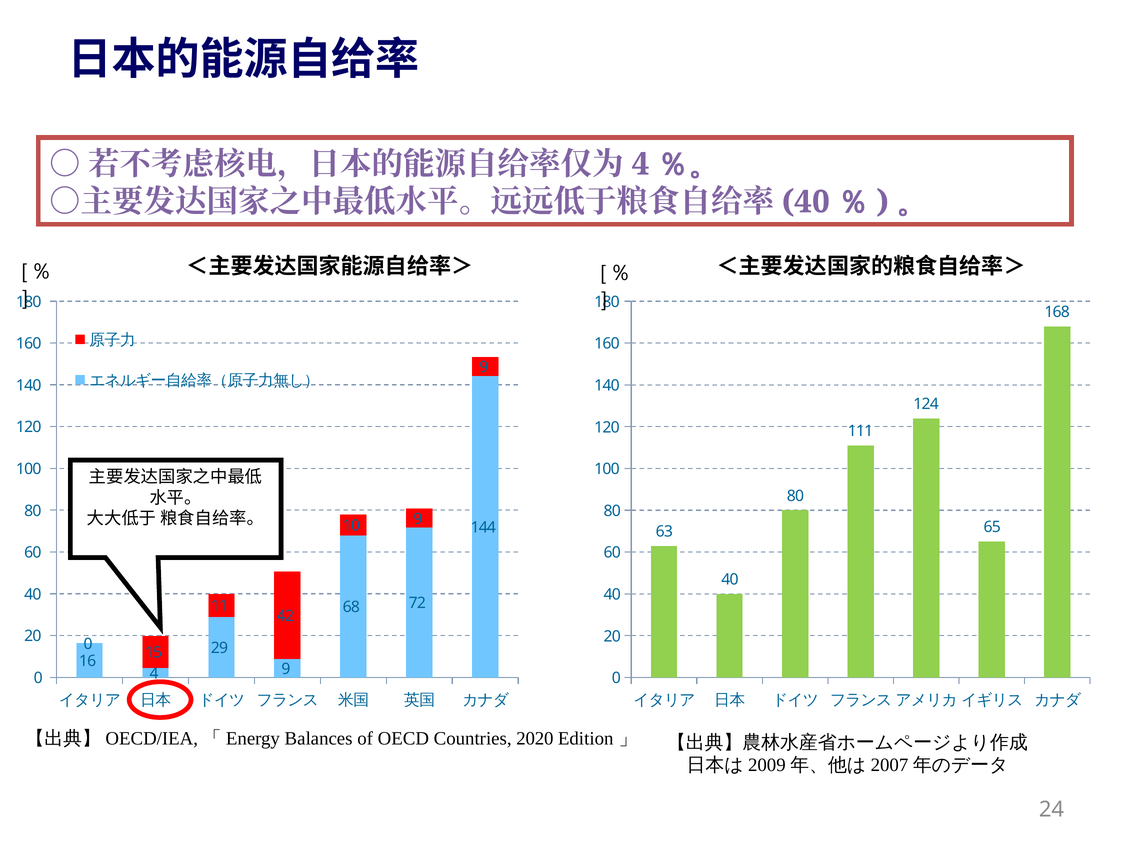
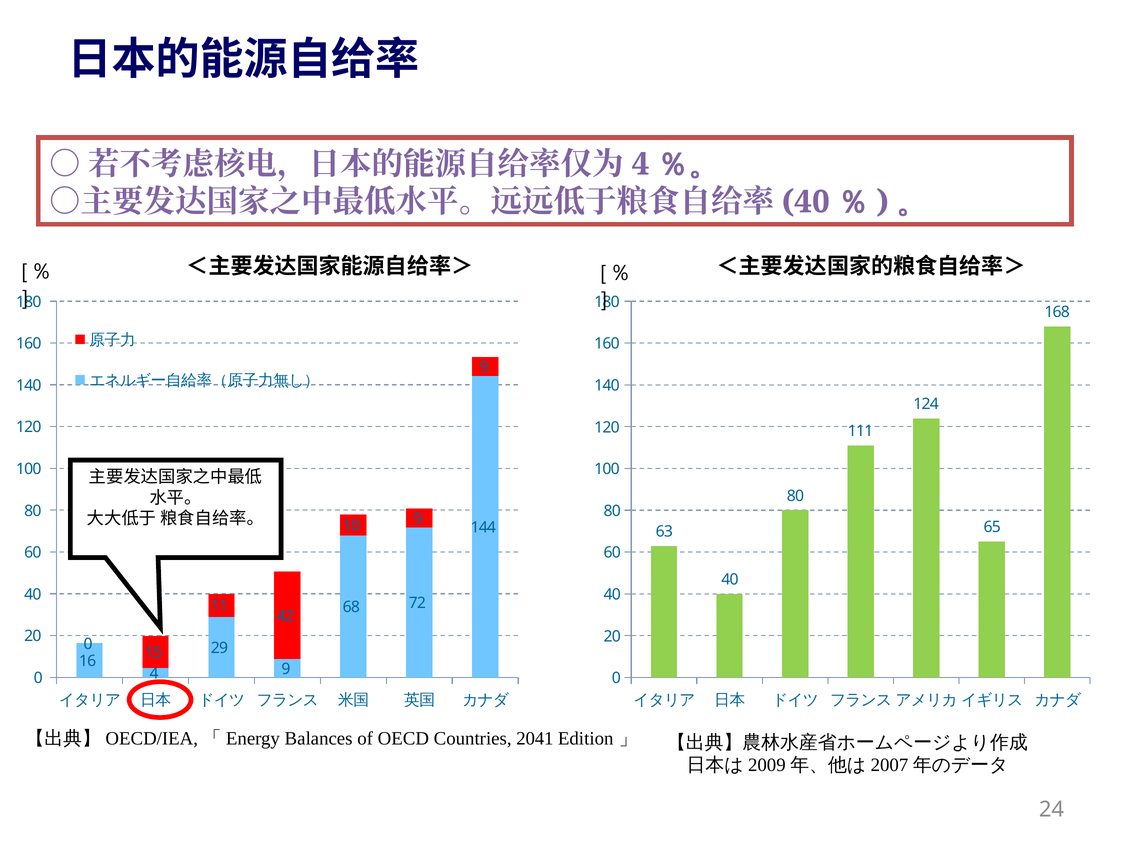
2020: 2020 -> 2041
